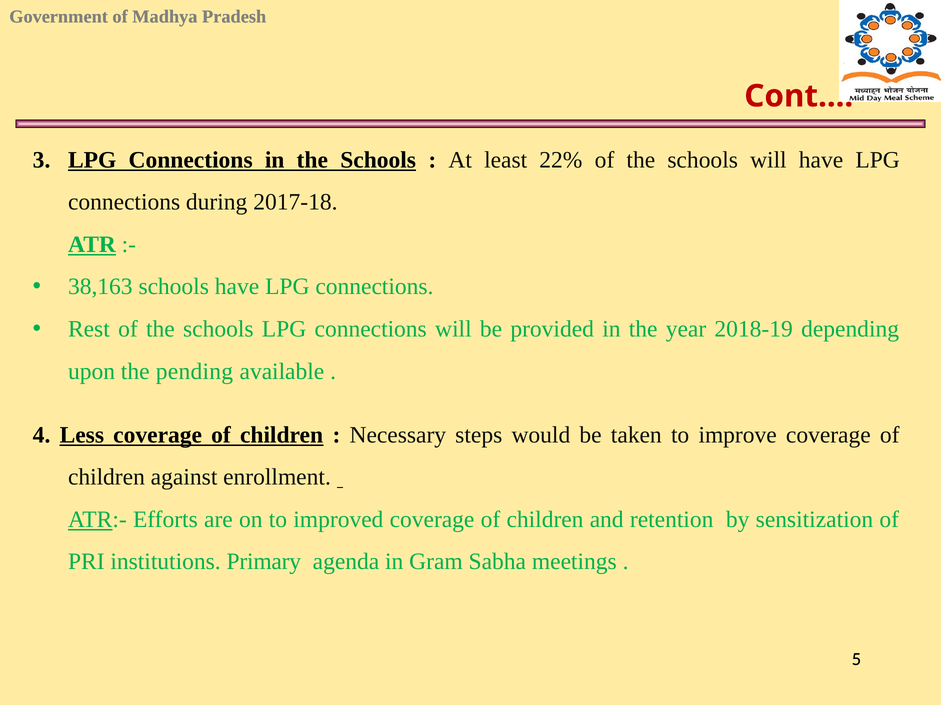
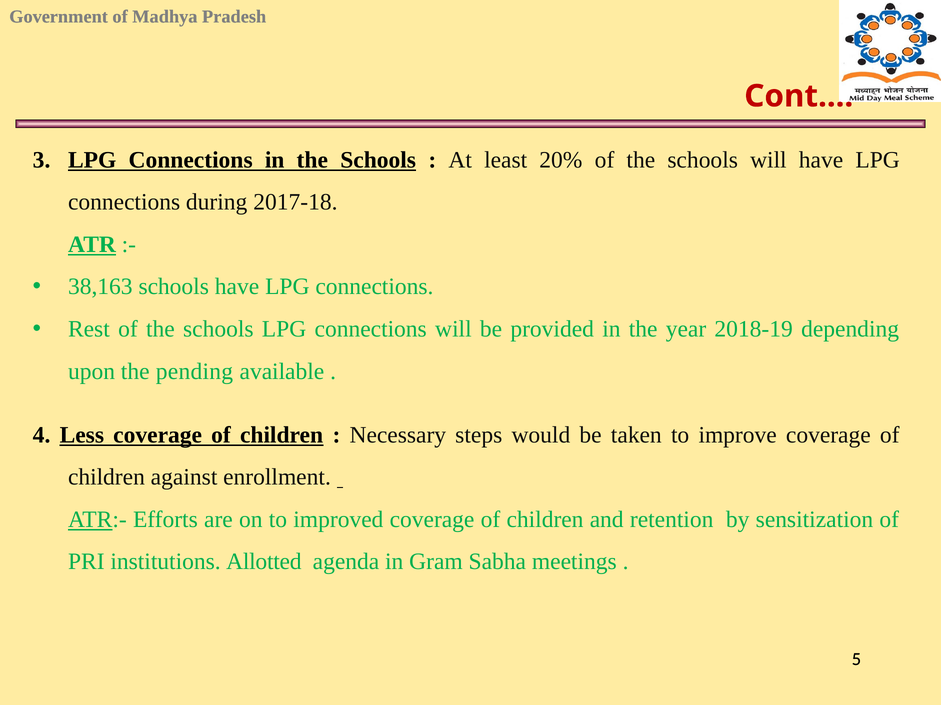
22%: 22% -> 20%
Primary: Primary -> Allotted
